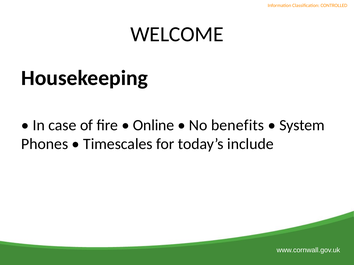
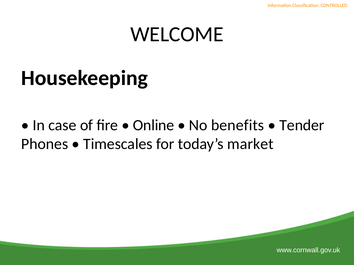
System: System -> Tender
include: include -> market
